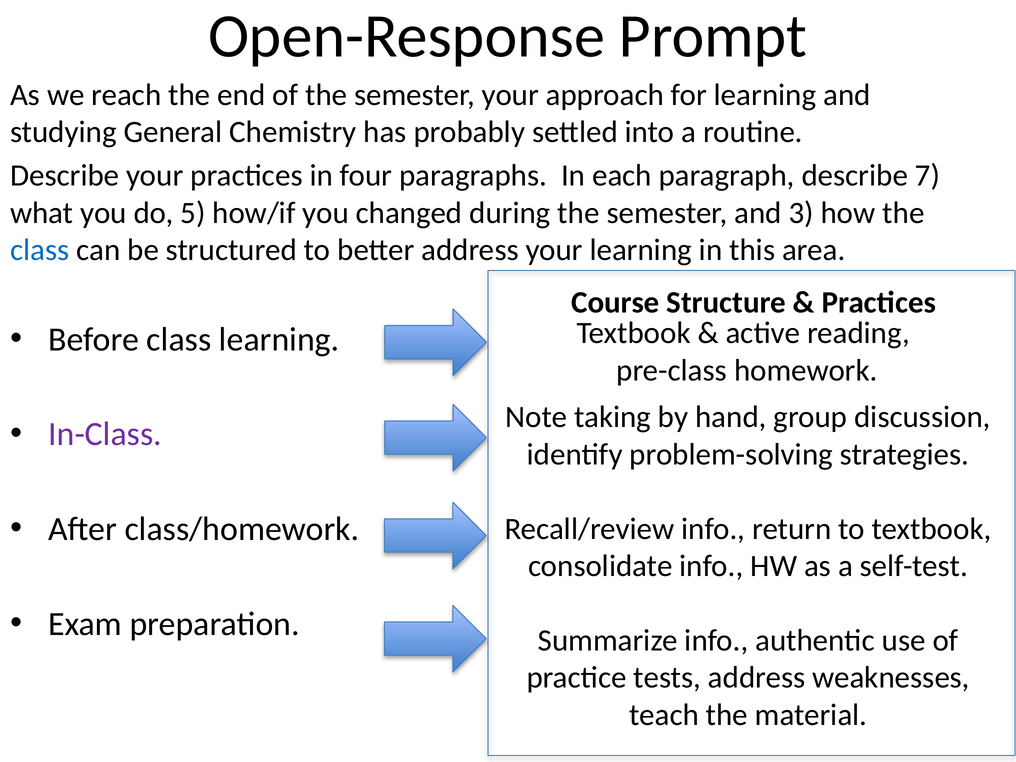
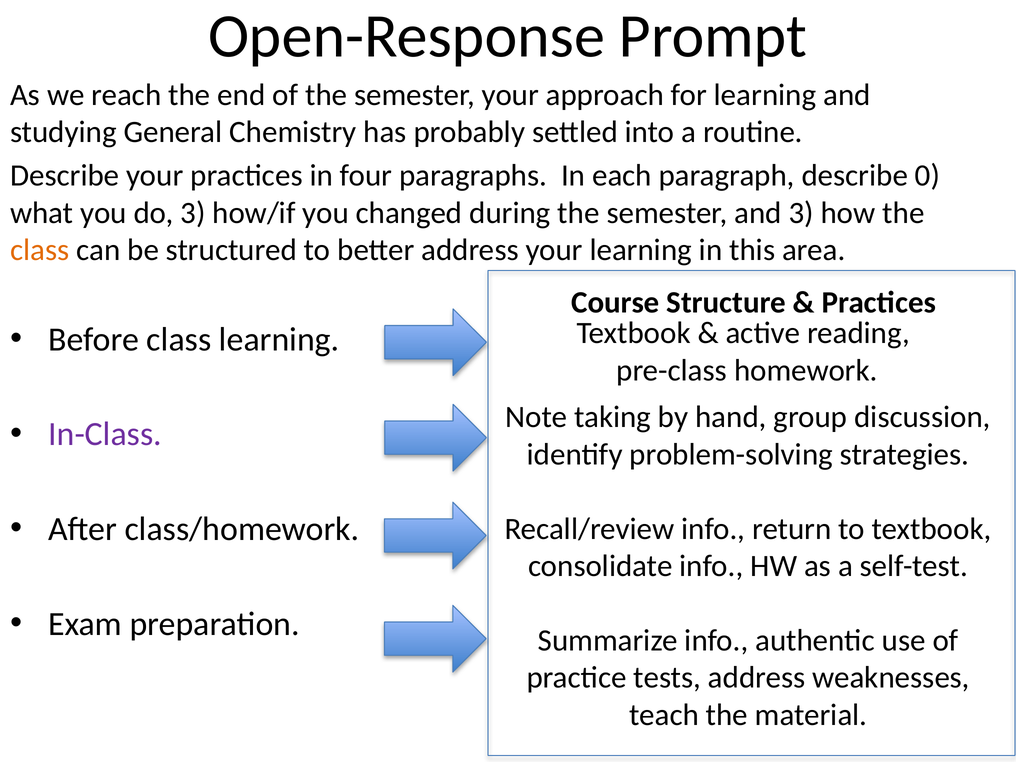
7: 7 -> 0
do 5: 5 -> 3
class at (40, 250) colour: blue -> orange
